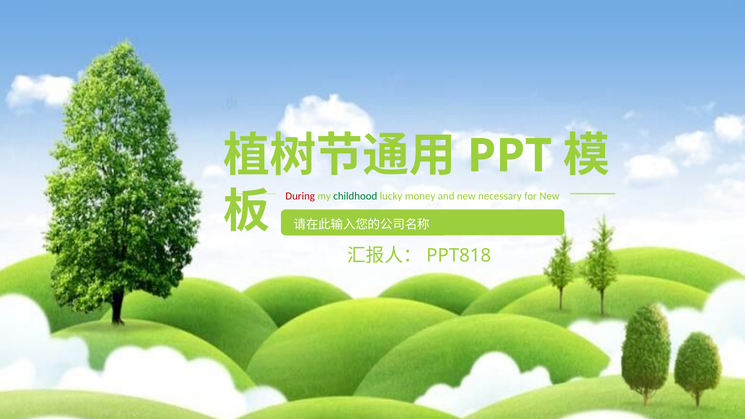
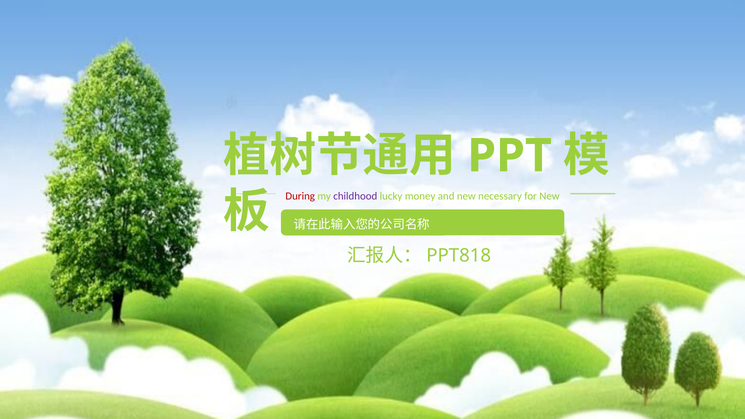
childhood colour: green -> purple
